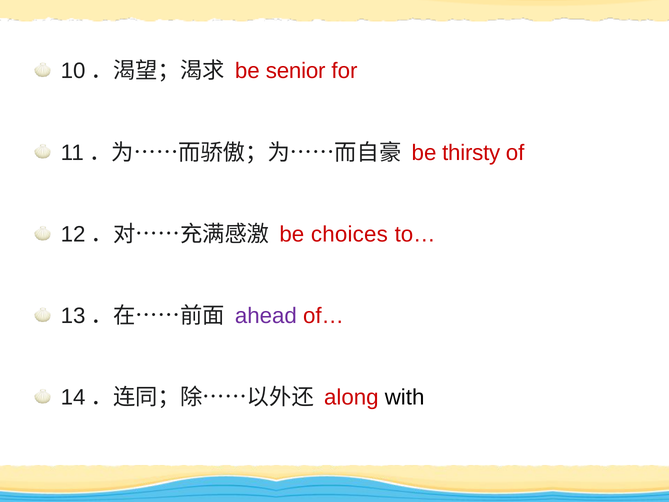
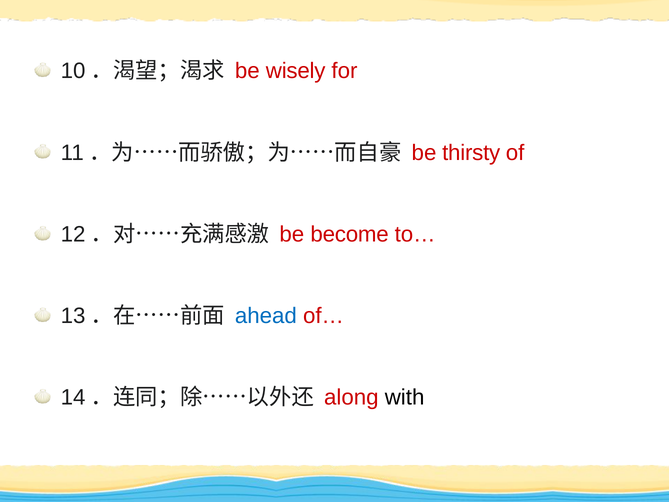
senior: senior -> wisely
choices: choices -> become
ahead colour: purple -> blue
